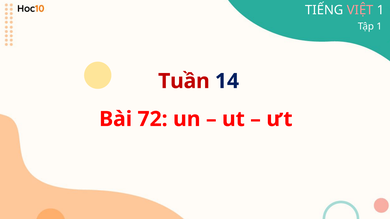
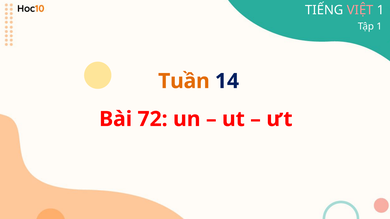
Tuần colour: red -> orange
